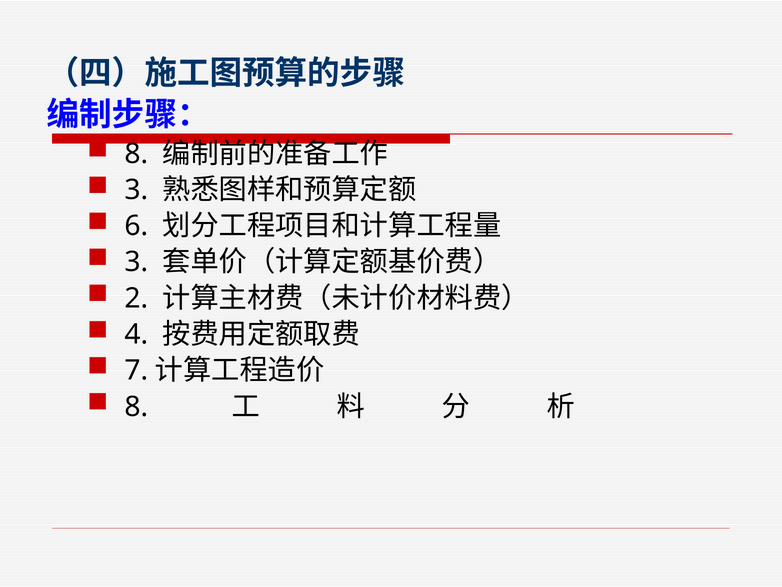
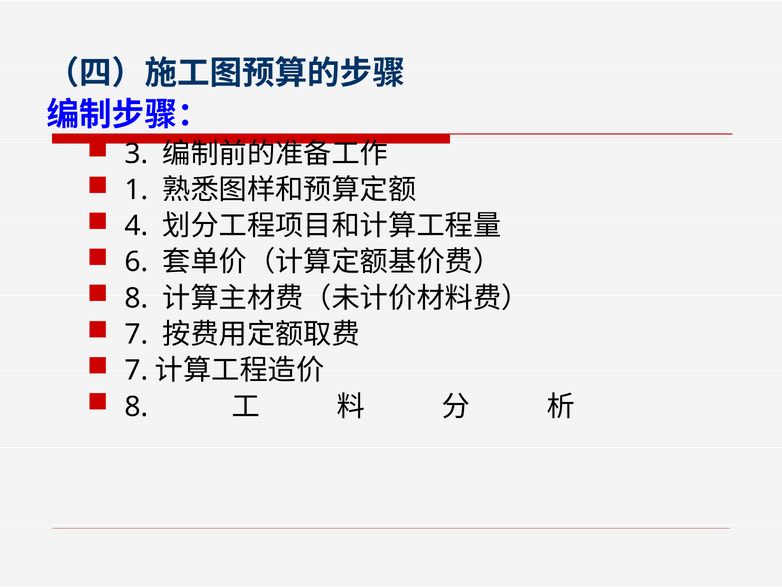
8 at (136, 154): 8 -> 3
3 at (136, 190): 3 -> 1
6: 6 -> 4
3 at (136, 262): 3 -> 6
2 at (136, 298): 2 -> 8
4 at (136, 334): 4 -> 7
